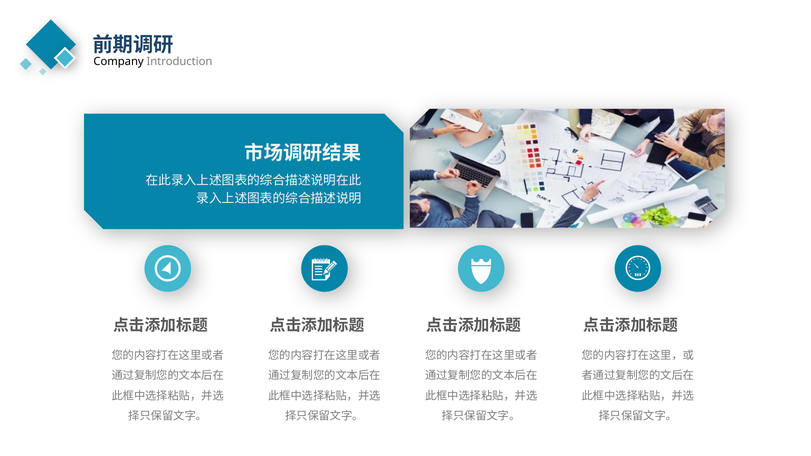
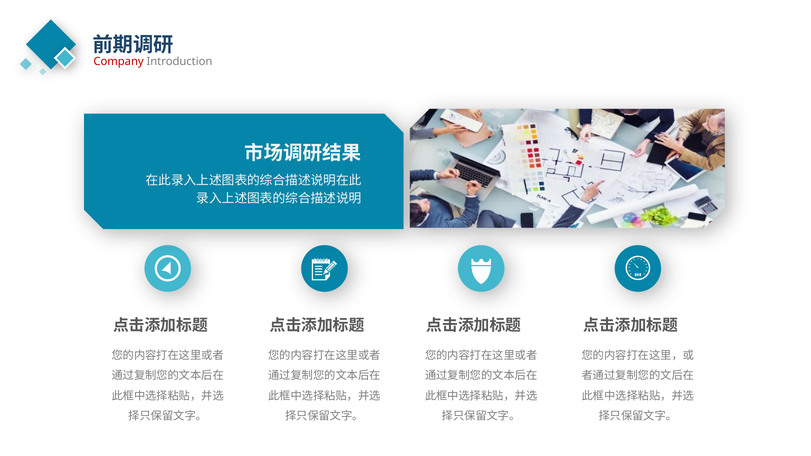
Company colour: black -> red
